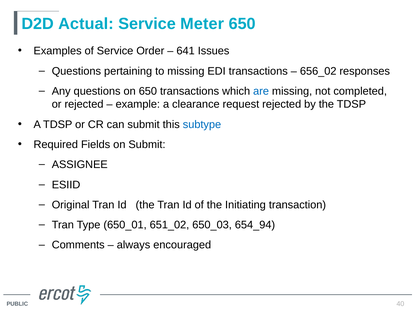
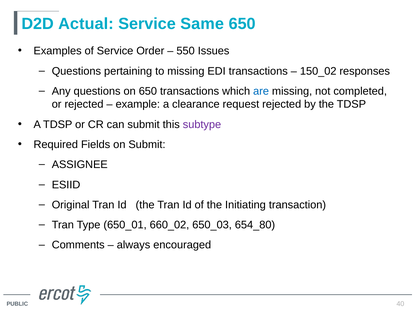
Meter: Meter -> Same
641: 641 -> 550
656_02: 656_02 -> 150_02
subtype colour: blue -> purple
651_02: 651_02 -> 660_02
654_94: 654_94 -> 654_80
